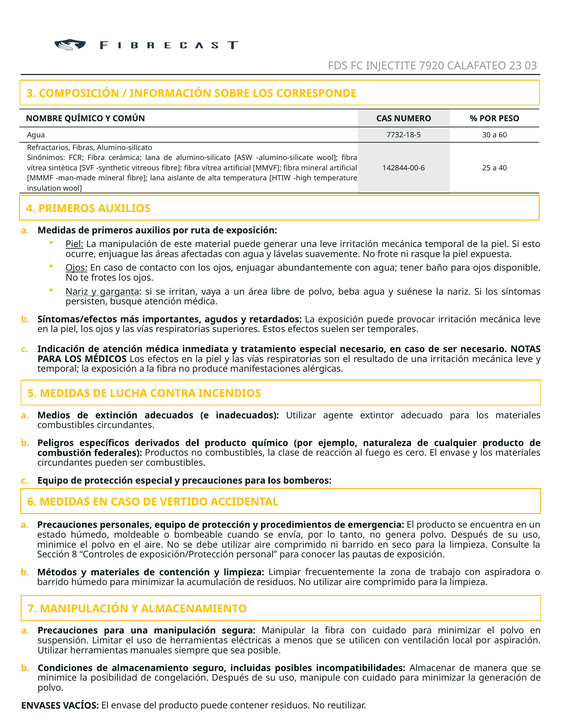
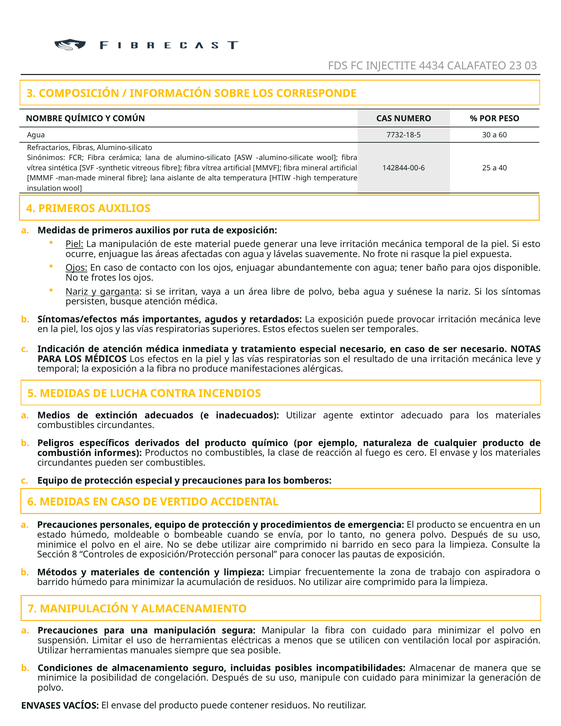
7920: 7920 -> 4434
federales: federales -> informes
